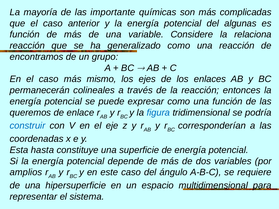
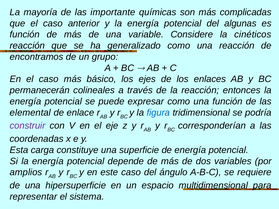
relaciona: relaciona -> cinéticos
mismo: mismo -> básico
queremos: queremos -> elemental
construir colour: blue -> purple
hasta: hasta -> carga
